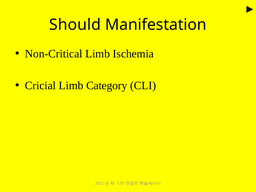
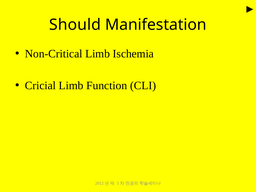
Category: Category -> Function
